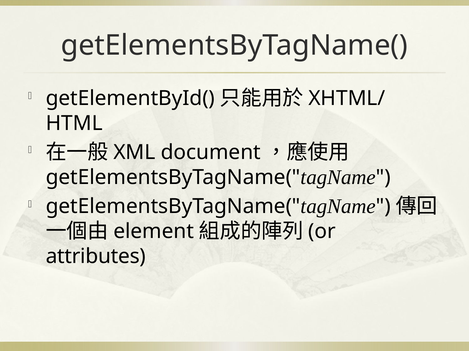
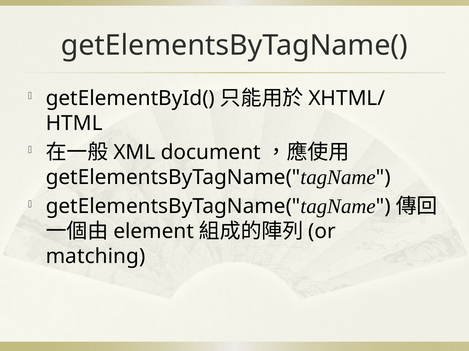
attributes: attributes -> matching
